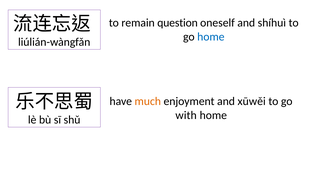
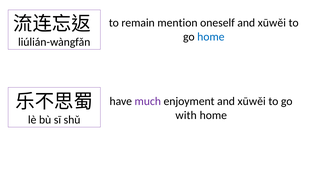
question: question -> mention
oneself and shíhuì: shíhuì -> xūwěi
much colour: orange -> purple
